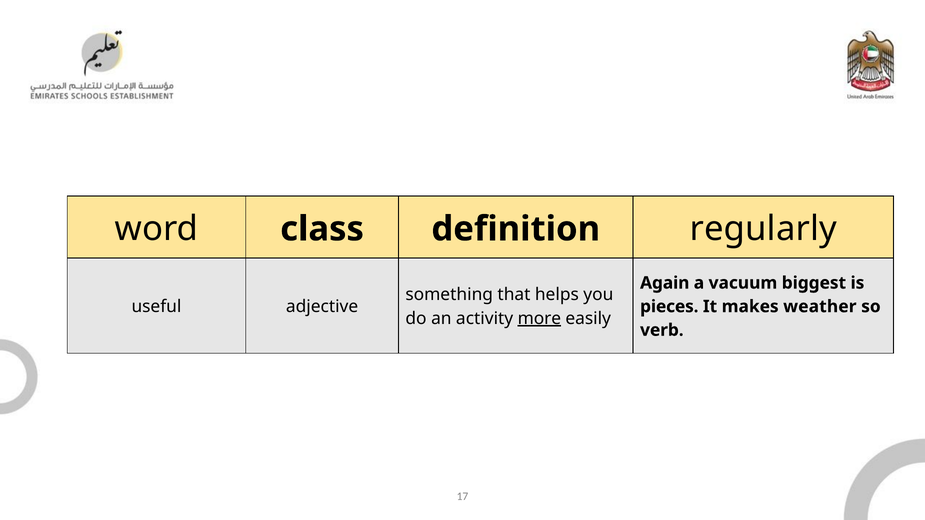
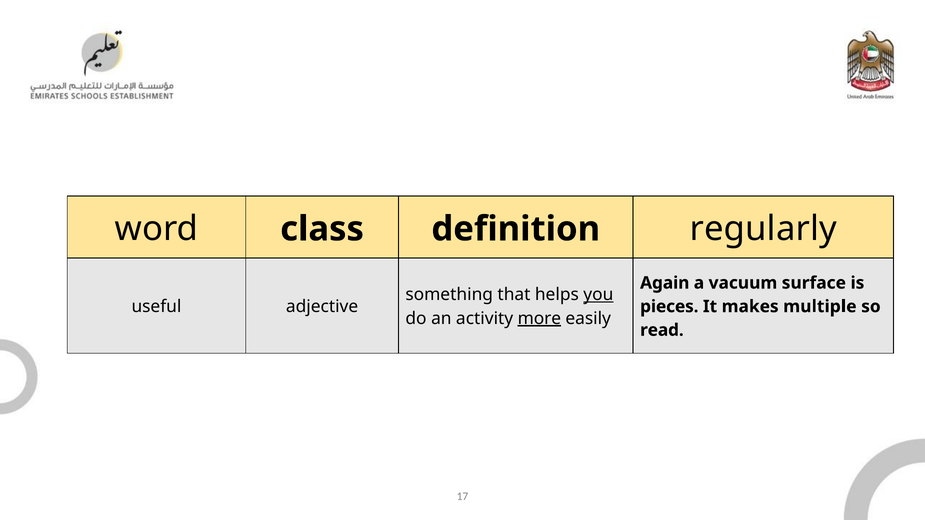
biggest: biggest -> surface
you underline: none -> present
weather: weather -> multiple
verb: verb -> read
